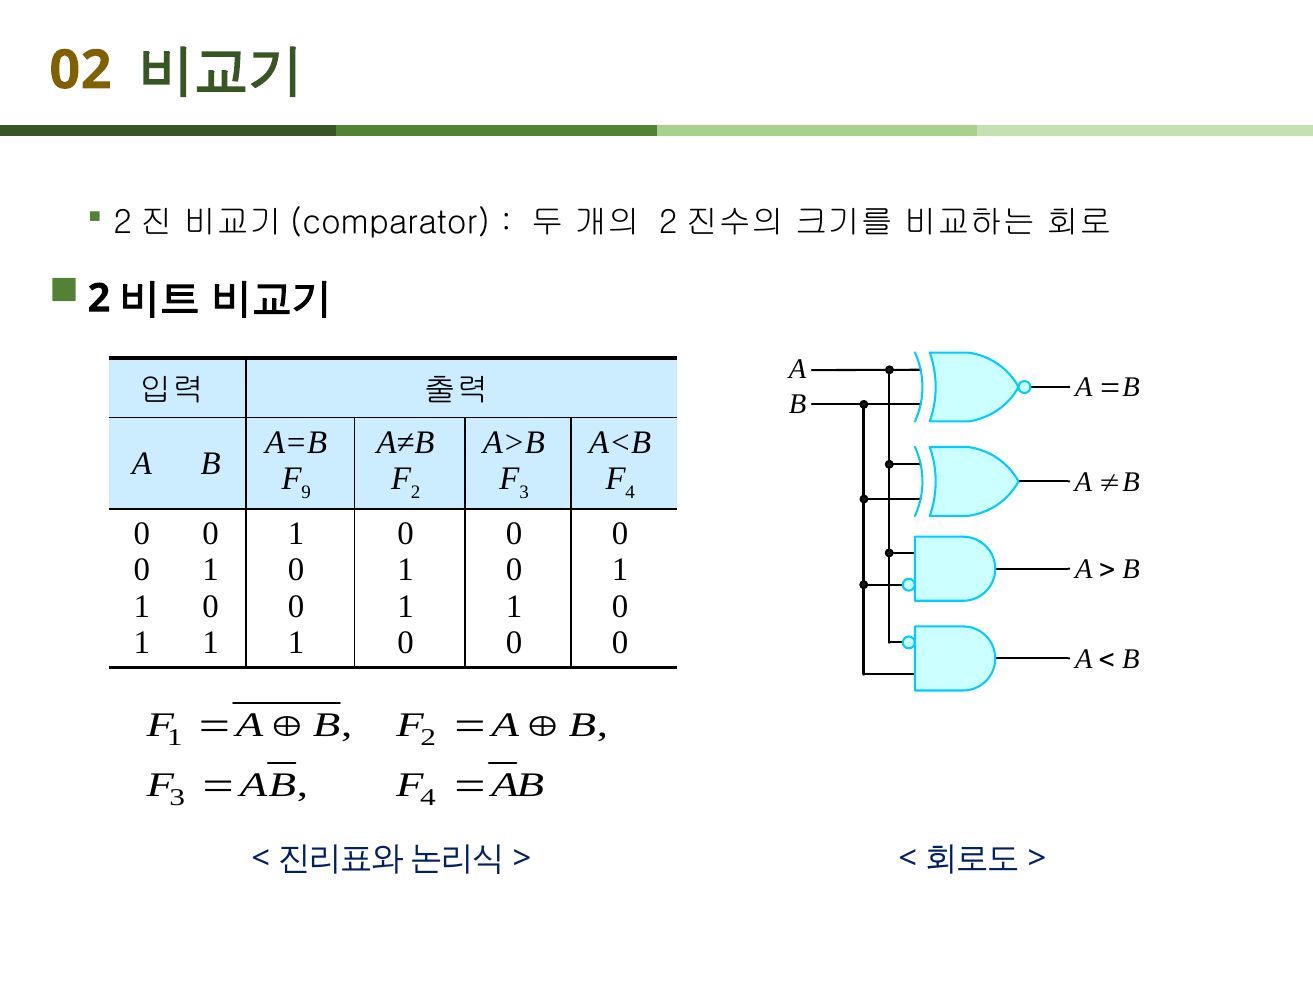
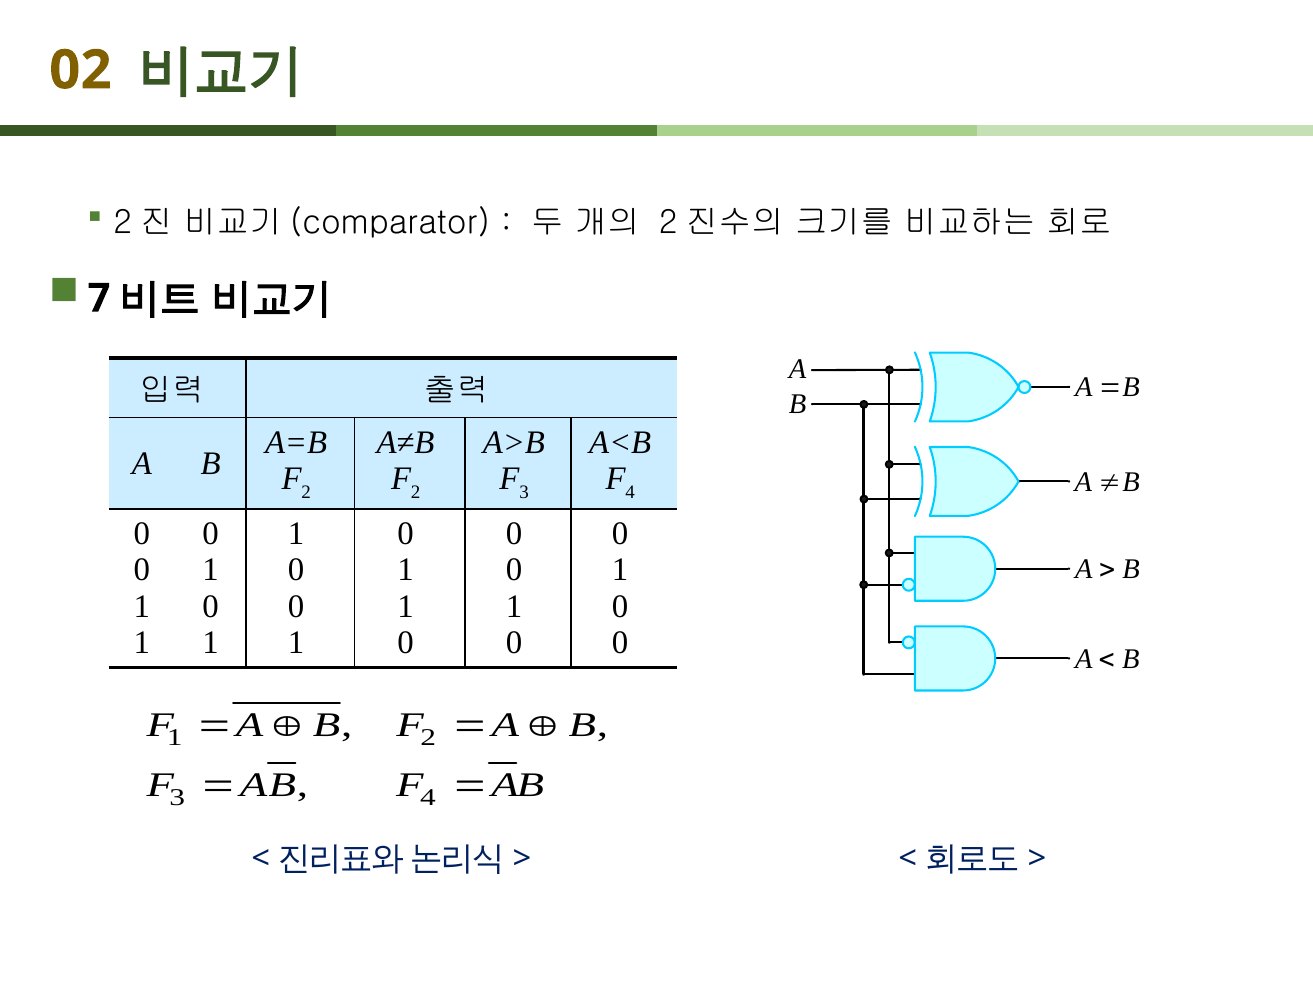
2 at (99, 298): 2 -> 7
9 at (306, 492): 9 -> 2
